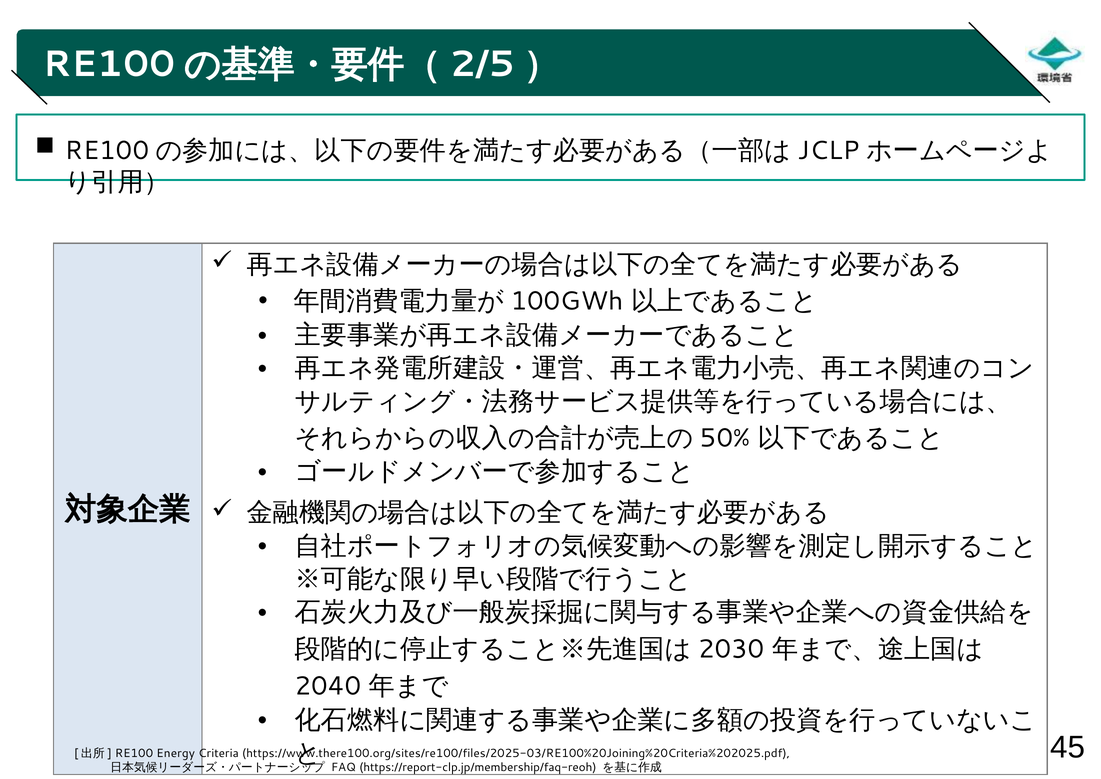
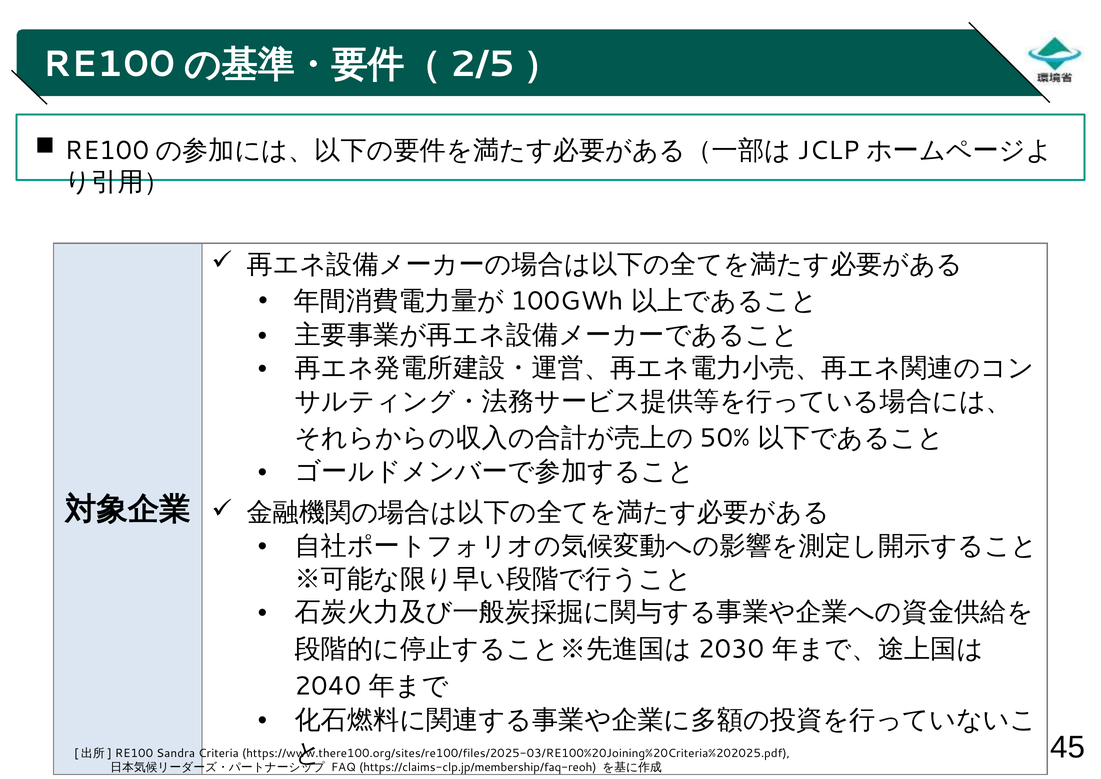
Energy: Energy -> Sandra
https://report-clp.jp/membership/faq-reoh: https://report-clp.jp/membership/faq-reoh -> https://claims-clp.jp/membership/faq-reoh
